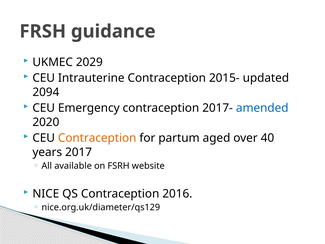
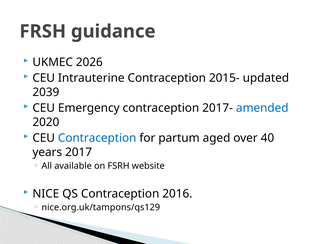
2029: 2029 -> 2026
2094: 2094 -> 2039
Contraception at (97, 138) colour: orange -> blue
nice.org.uk/diameter/qs129: nice.org.uk/diameter/qs129 -> nice.org.uk/tampons/qs129
